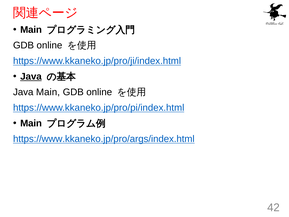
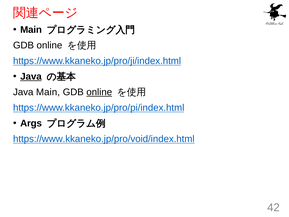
online at (99, 92) underline: none -> present
Main at (31, 123): Main -> Args
https://www.kkaneko.jp/pro/args/index.html: https://www.kkaneko.jp/pro/args/index.html -> https://www.kkaneko.jp/pro/void/index.html
